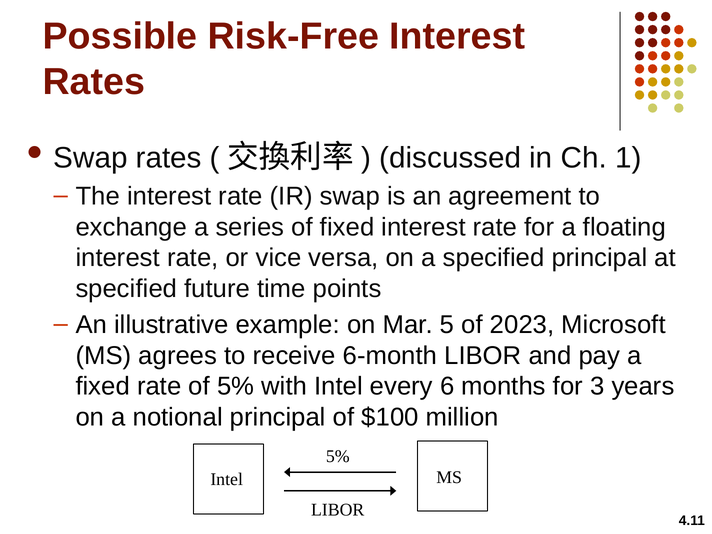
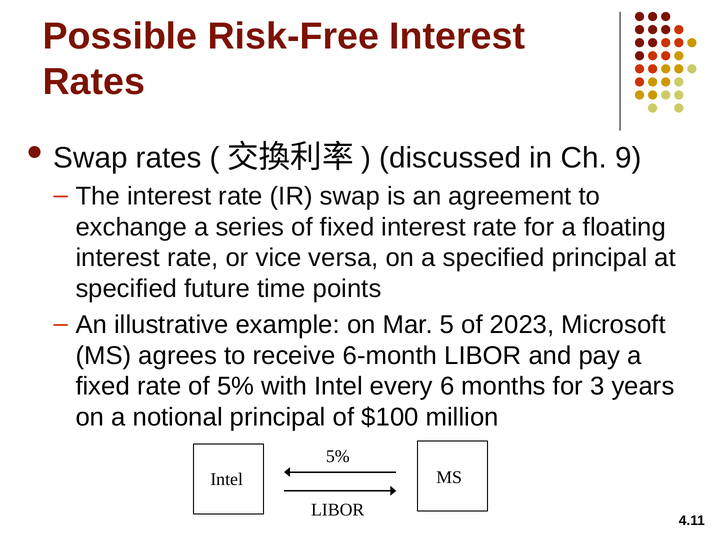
1: 1 -> 9
